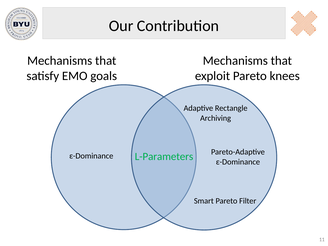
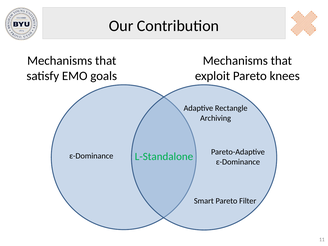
L-Parameters: L-Parameters -> L-Standalone
